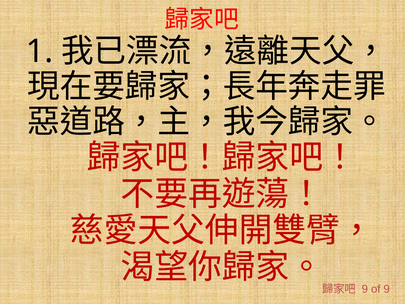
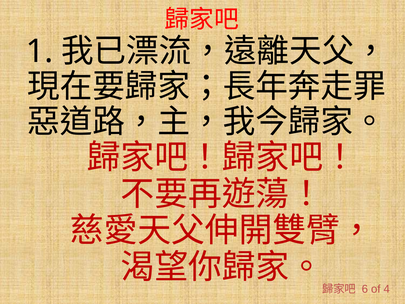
9 at (365, 289): 9 -> 6
of 9: 9 -> 4
